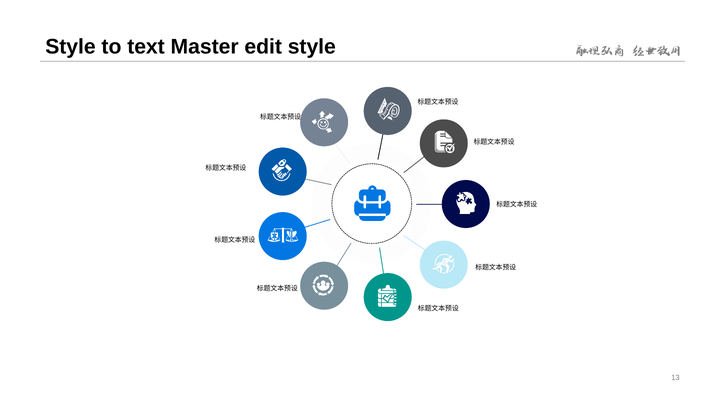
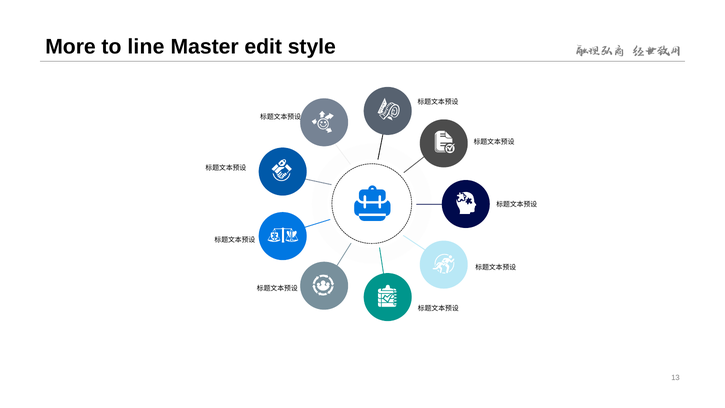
Style at (70, 47): Style -> More
text: text -> line
